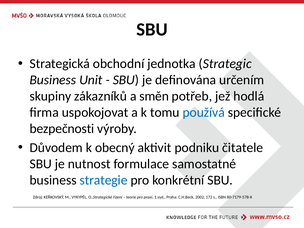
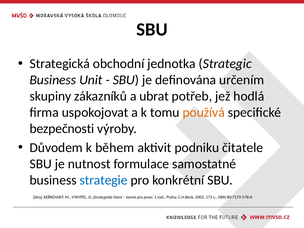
směn: směn -> ubrat
používá colour: blue -> orange
obecný: obecný -> během
